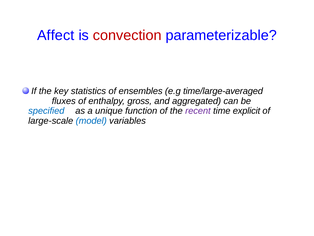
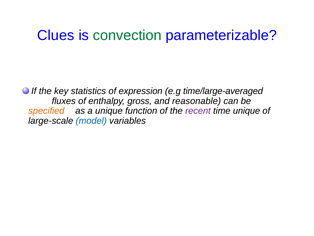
Affect: Affect -> Clues
convection colour: red -> green
ensembles: ensembles -> expression
aggregated: aggregated -> reasonable
specified colour: blue -> orange
time explicit: explicit -> unique
